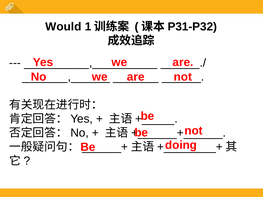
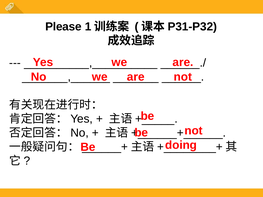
Would: Would -> Please
